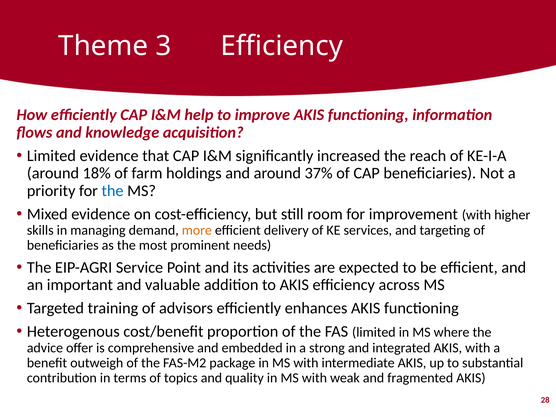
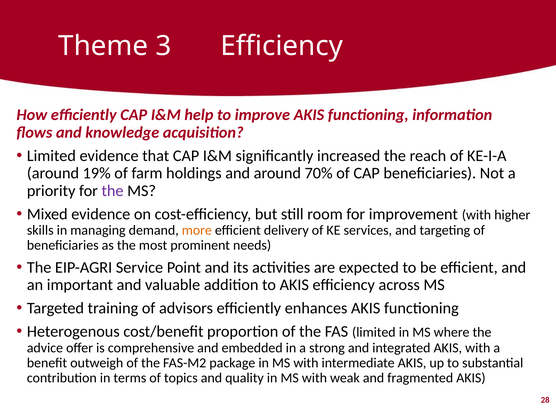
18%: 18% -> 19%
37%: 37% -> 70%
the at (113, 191) colour: blue -> purple
